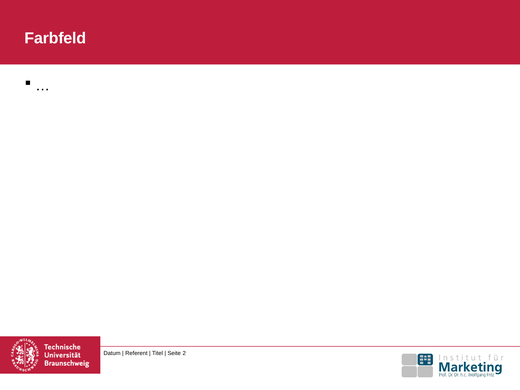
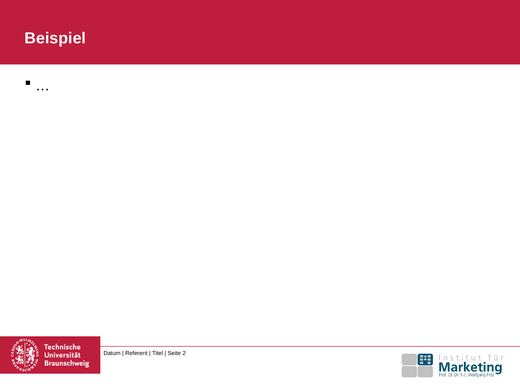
Farbfeld: Farbfeld -> Beispiel
